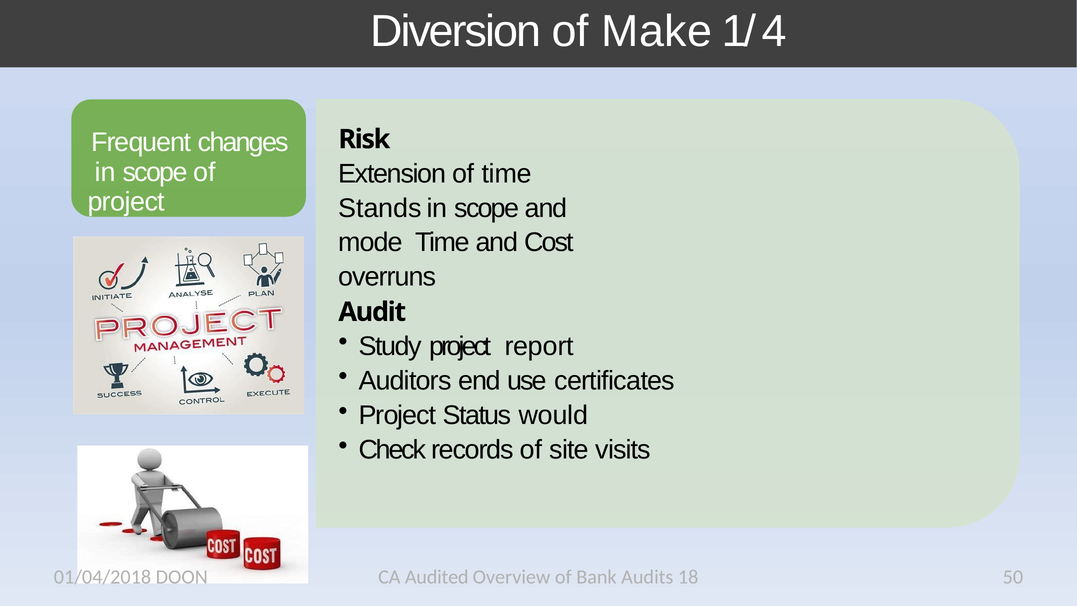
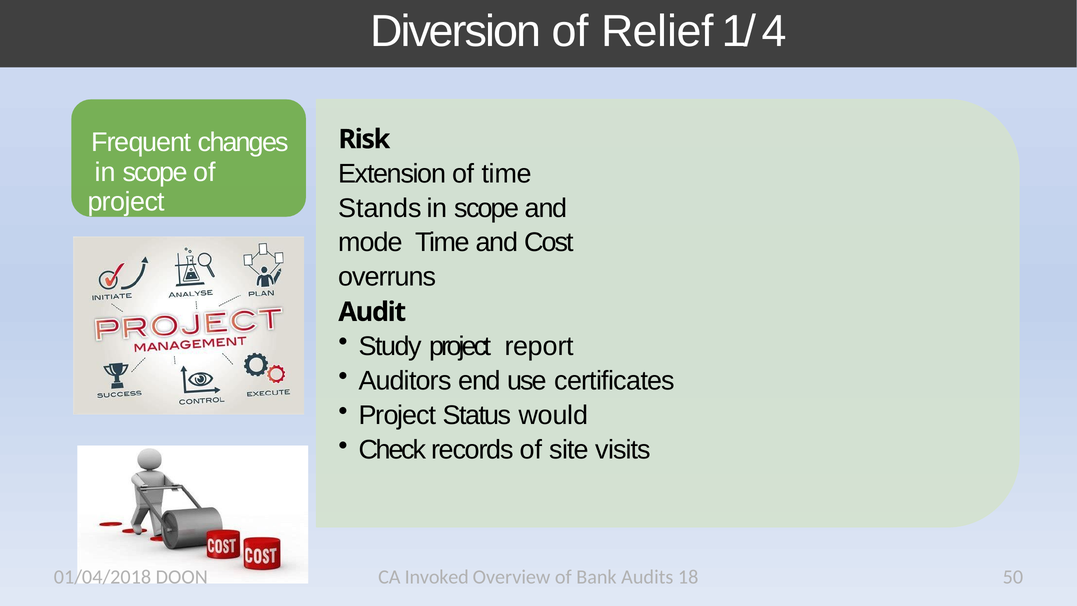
Make: Make -> Relief
Audited: Audited -> Invoked
